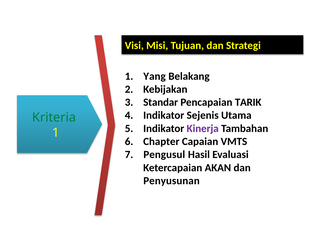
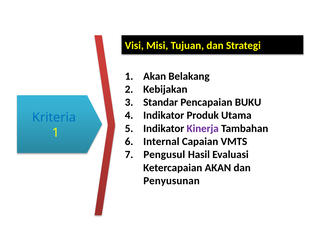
1 Yang: Yang -> Akan
TARIK: TARIK -> BUKU
Sejenis: Sejenis -> Produk
Kriteria colour: green -> blue
Chapter: Chapter -> Internal
